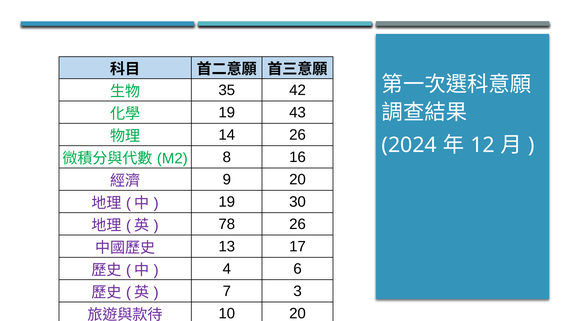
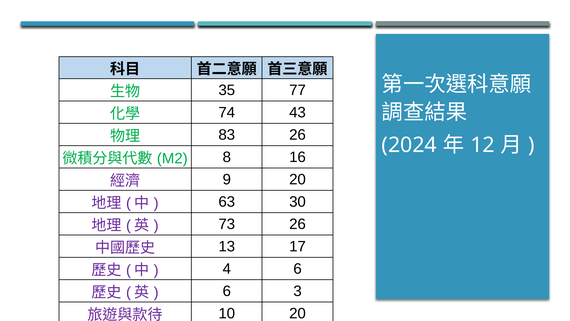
42: 42 -> 77
19 at (227, 113): 19 -> 74
14: 14 -> 83
19 at (227, 202): 19 -> 63
78: 78 -> 73
7 at (227, 291): 7 -> 6
